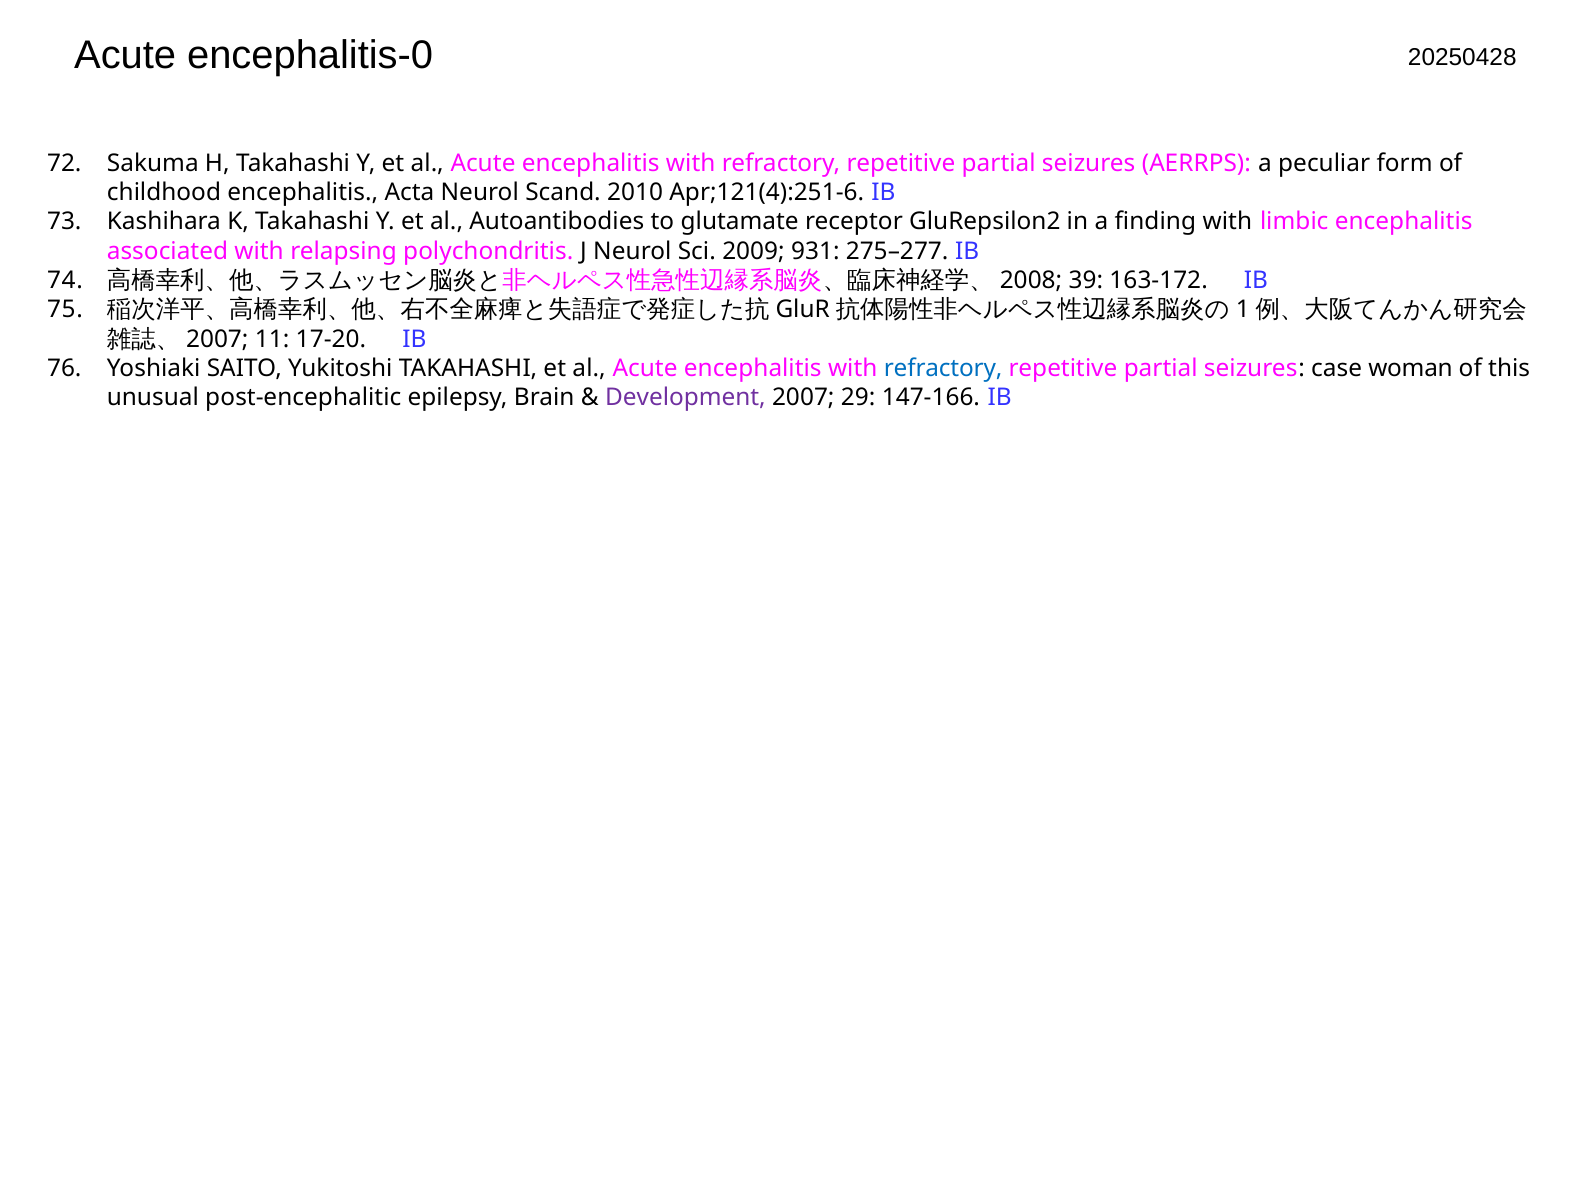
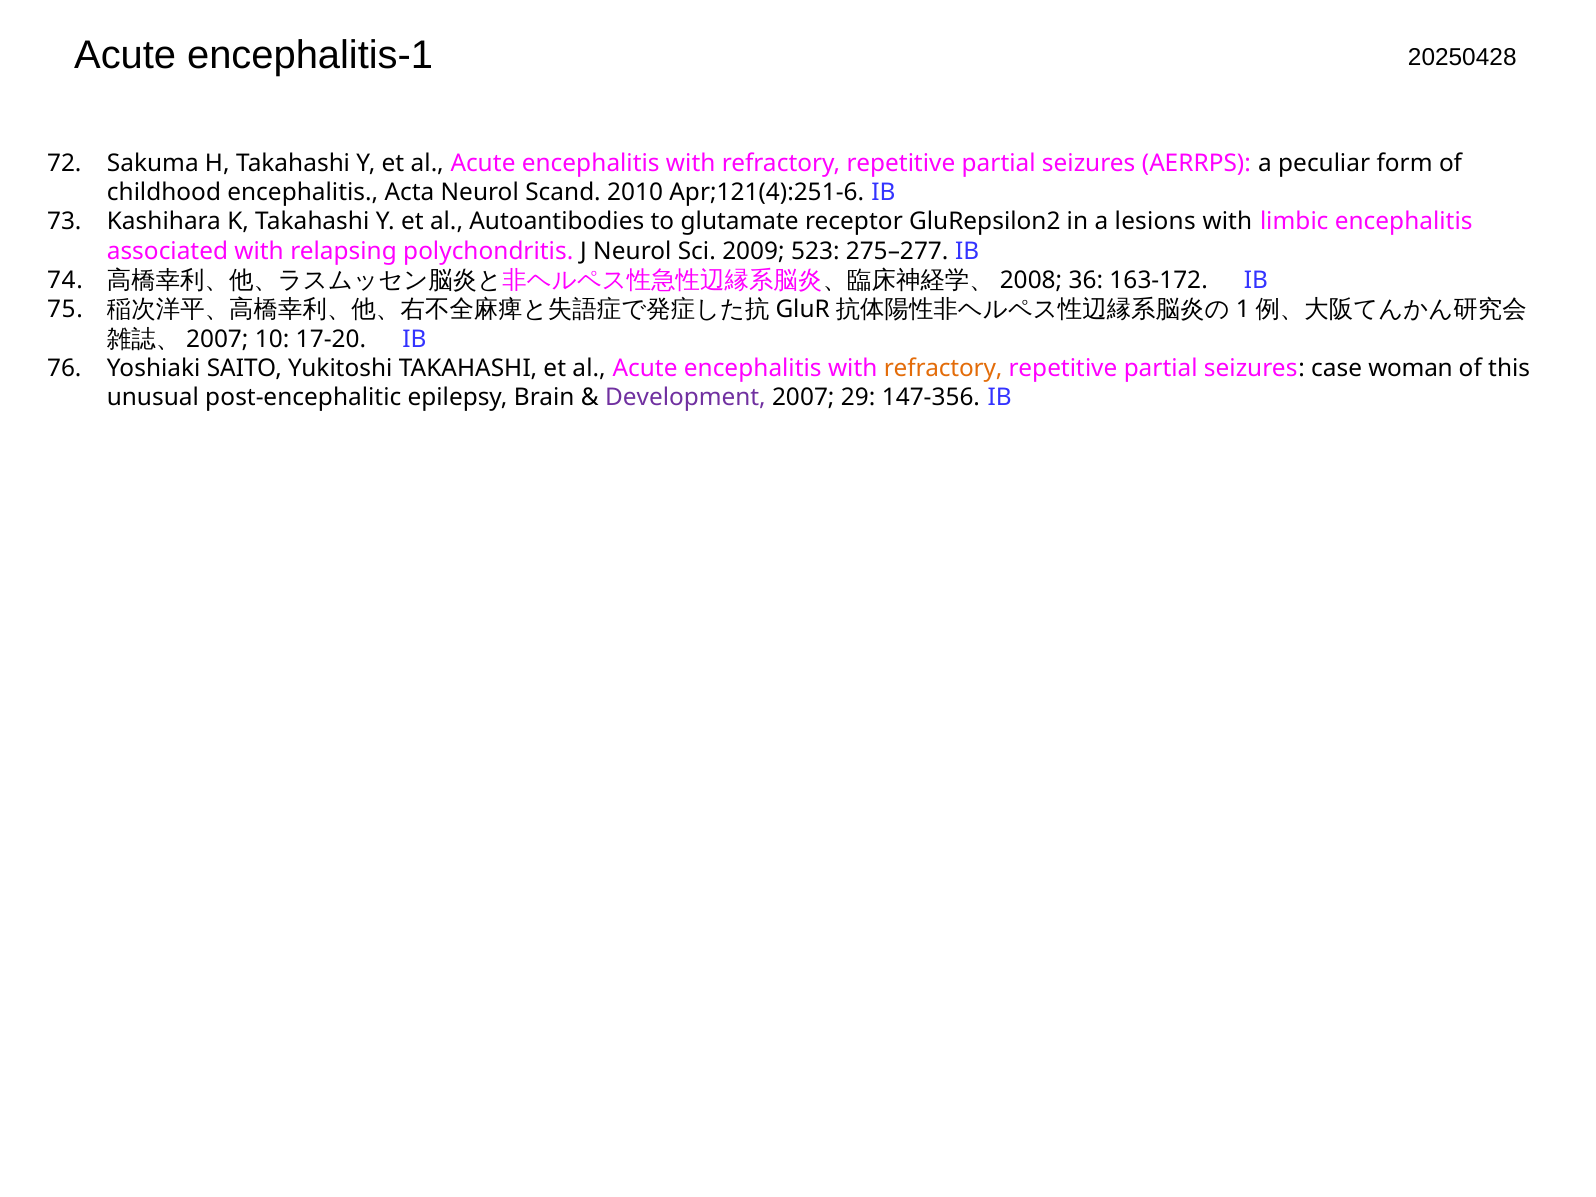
encephalitis-0: encephalitis-0 -> encephalitis-1
finding: finding -> lesions
931: 931 -> 523
39: 39 -> 36
11: 11 -> 10
refractory at (943, 368) colour: blue -> orange
147-166: 147-166 -> 147-356
